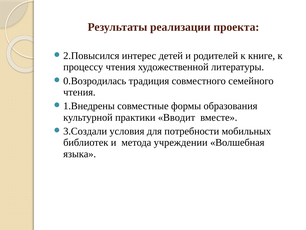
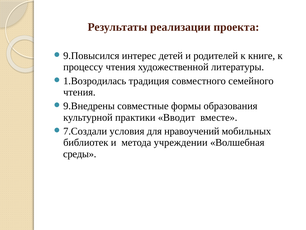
2.Повысился: 2.Повысился -> 9.Повысился
0.Возродилась: 0.Возродилась -> 1.Возродилась
1.Внедрены: 1.Внедрены -> 9.Внедрены
3.Создали: 3.Создали -> 7.Создали
потребности: потребности -> нравоучений
языка: языка -> среды
